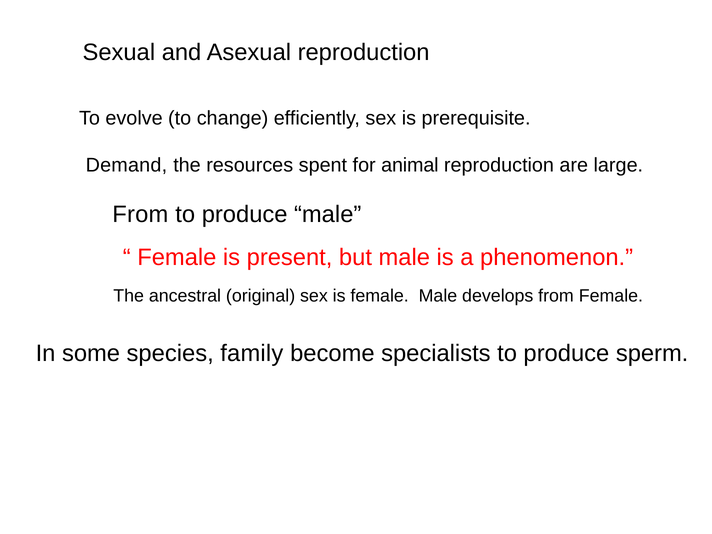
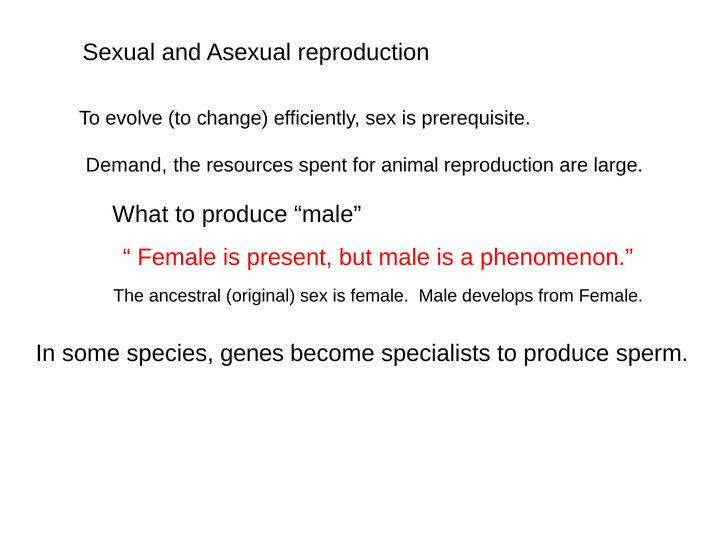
From at (140, 214): From -> What
family: family -> genes
